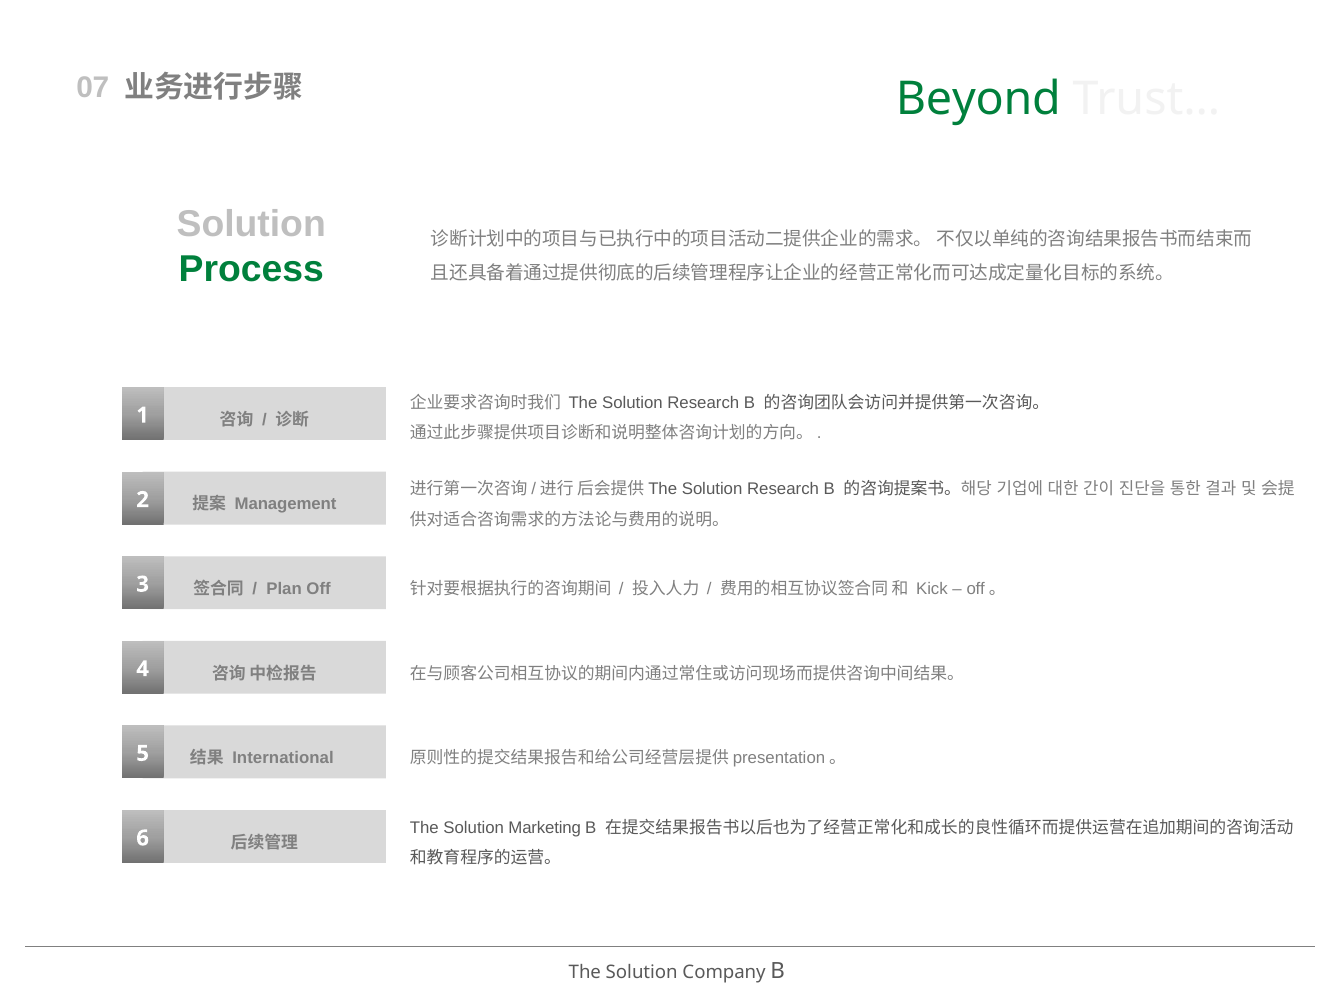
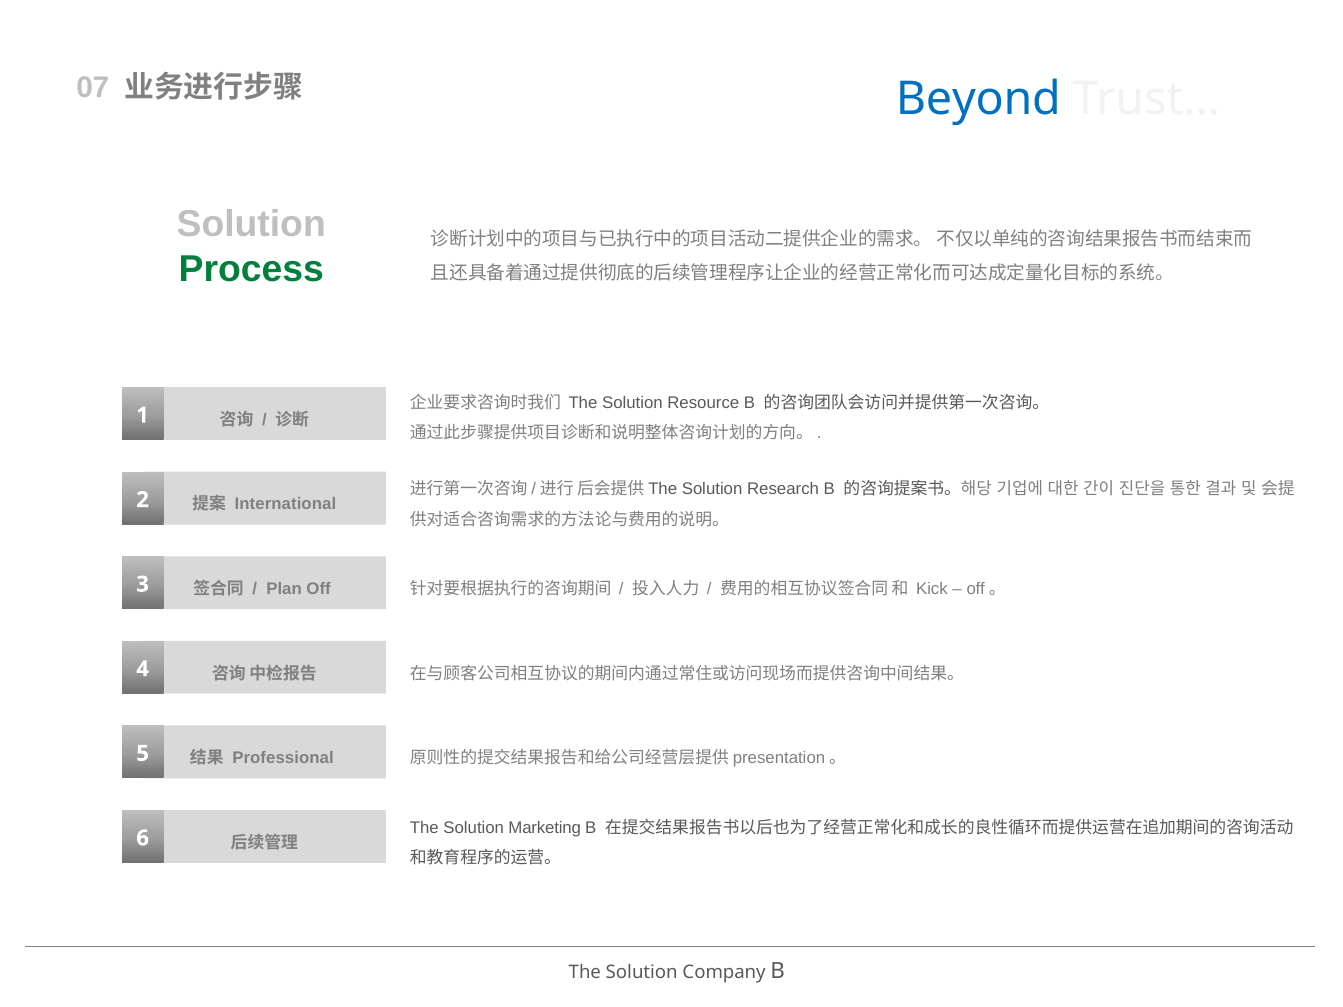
Beyond colour: green -> blue
The Solution Research: Research -> Resource
Management: Management -> International
International: International -> Professional
